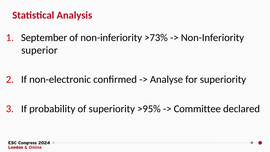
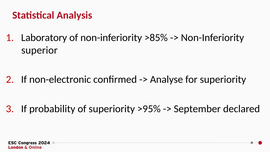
September: September -> Laboratory
>73%: >73% -> >85%
Committee: Committee -> September
